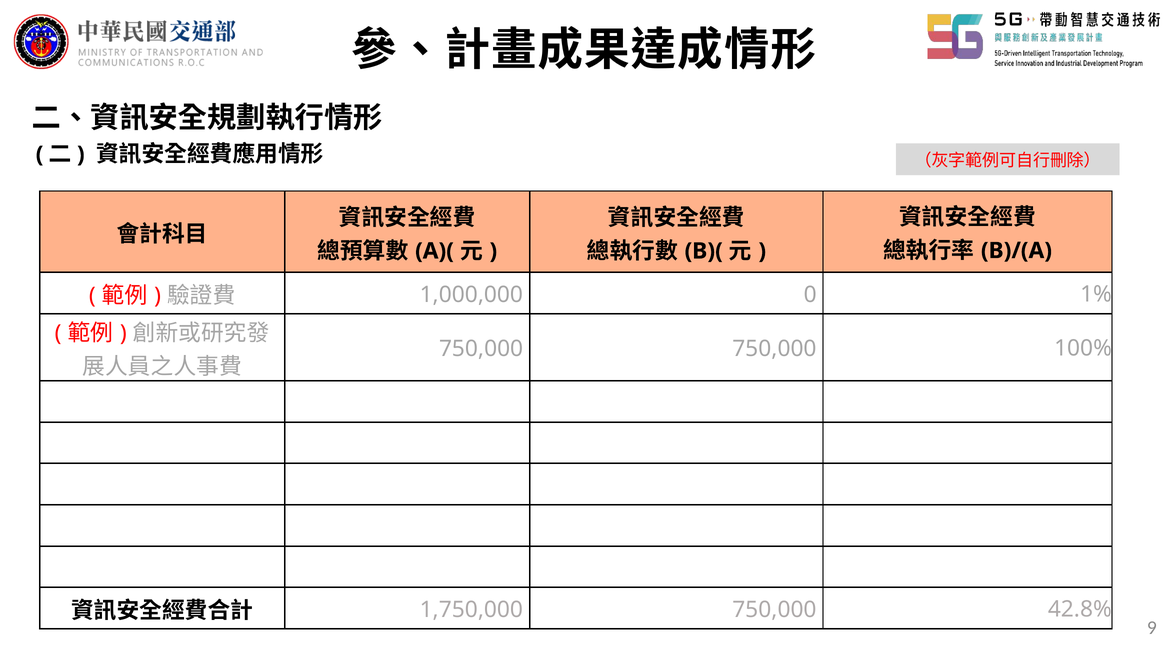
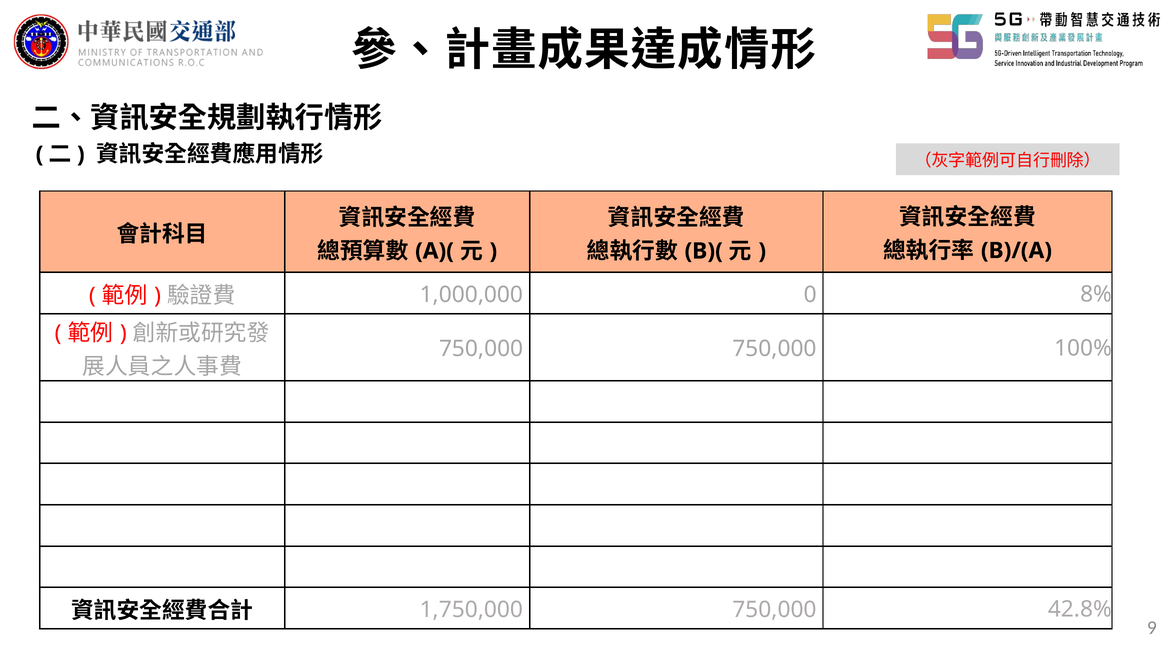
1%: 1% -> 8%
